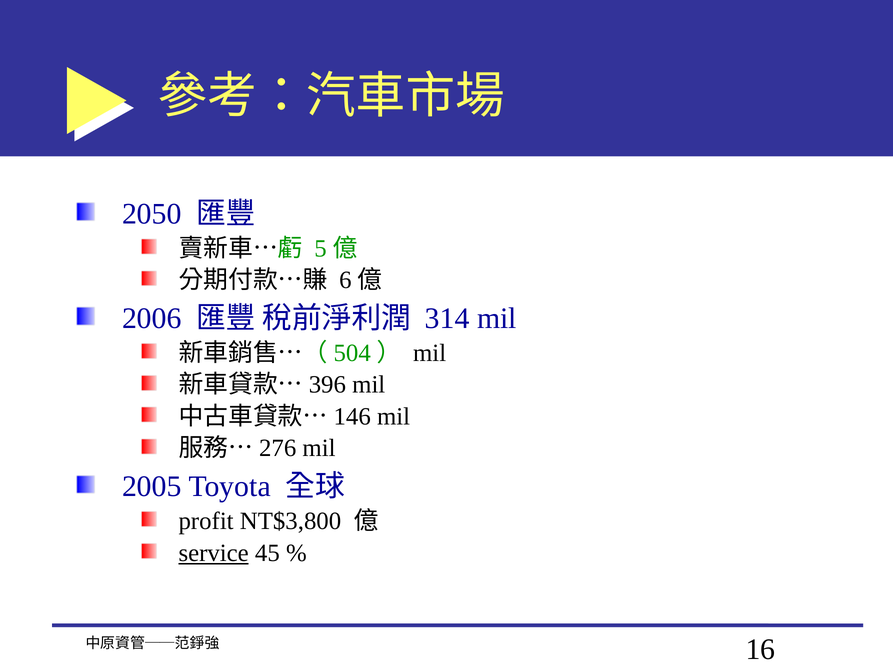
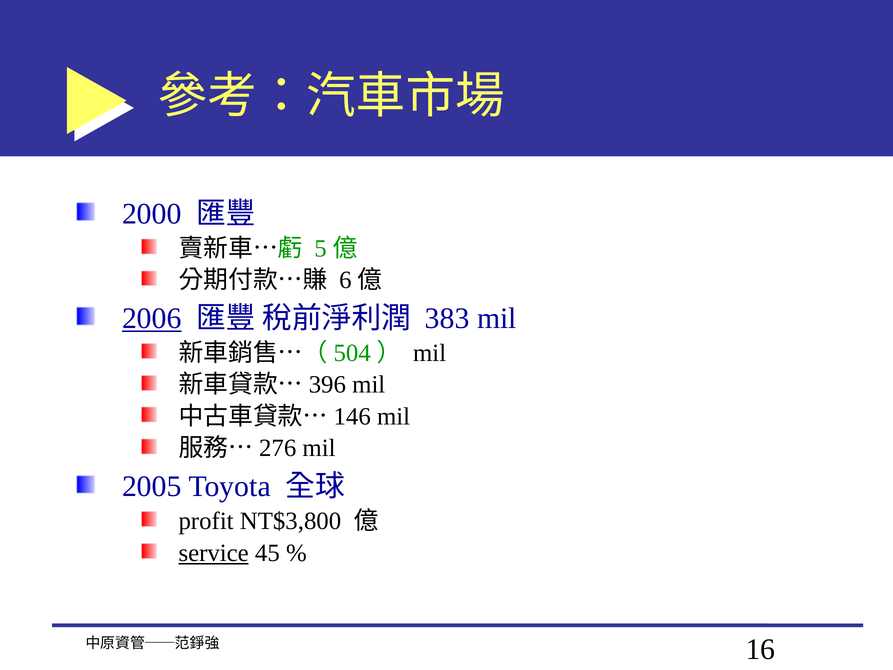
2050: 2050 -> 2000
2006 underline: none -> present
314: 314 -> 383
